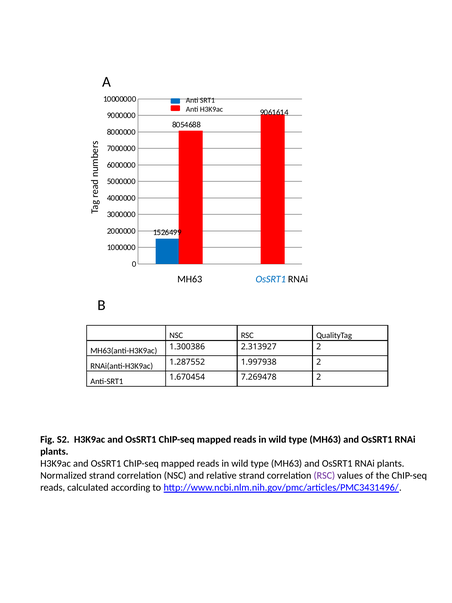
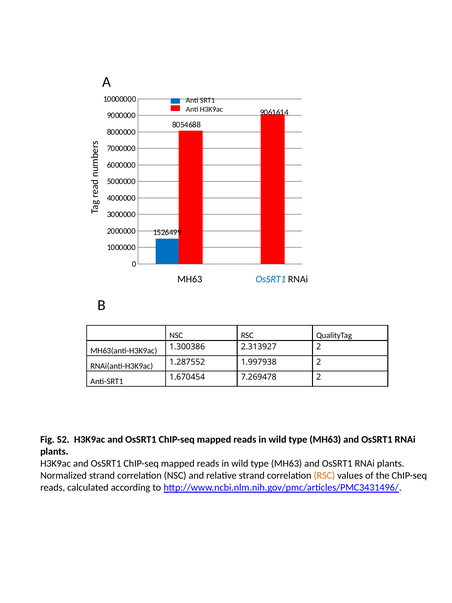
RSC at (324, 475) colour: purple -> orange
